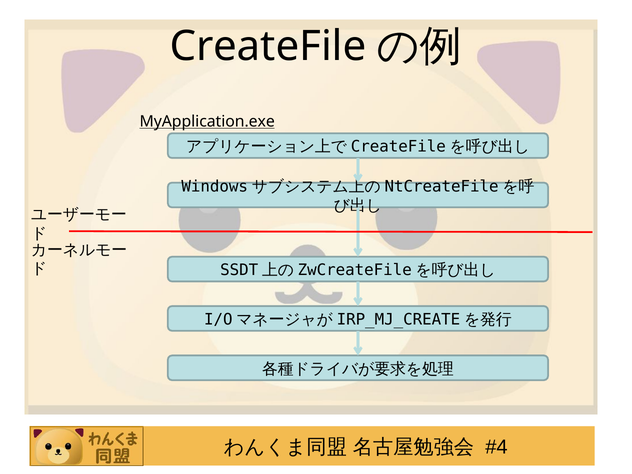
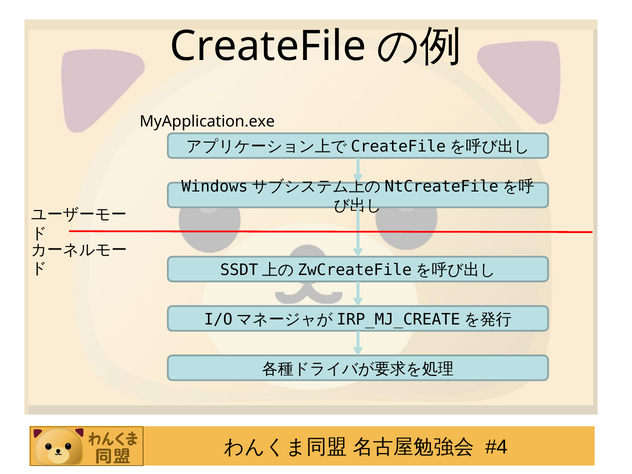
MyApplication.exe underline: present -> none
